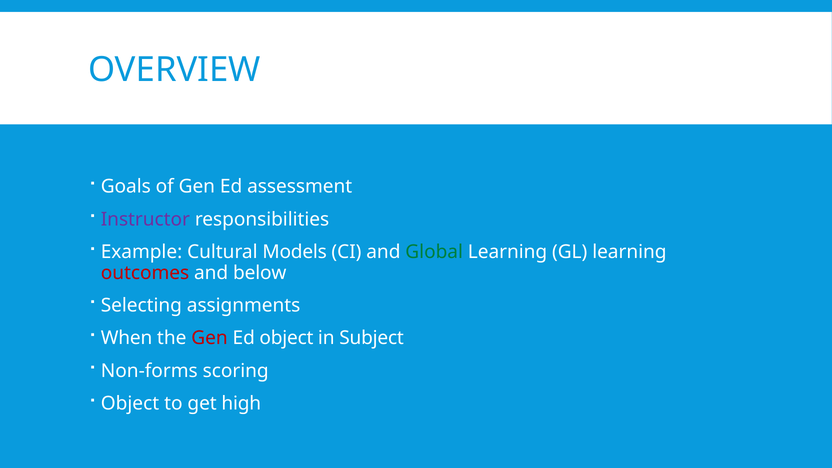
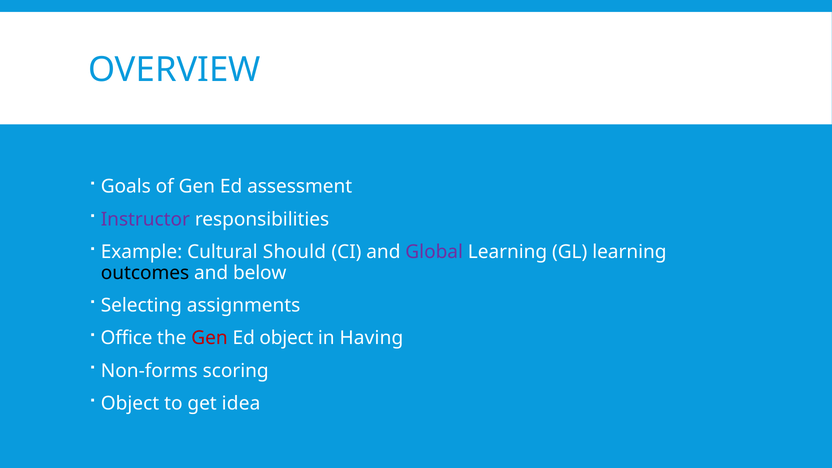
Models: Models -> Should
Global colour: green -> purple
outcomes colour: red -> black
When: When -> Office
Subject: Subject -> Having
high: high -> idea
